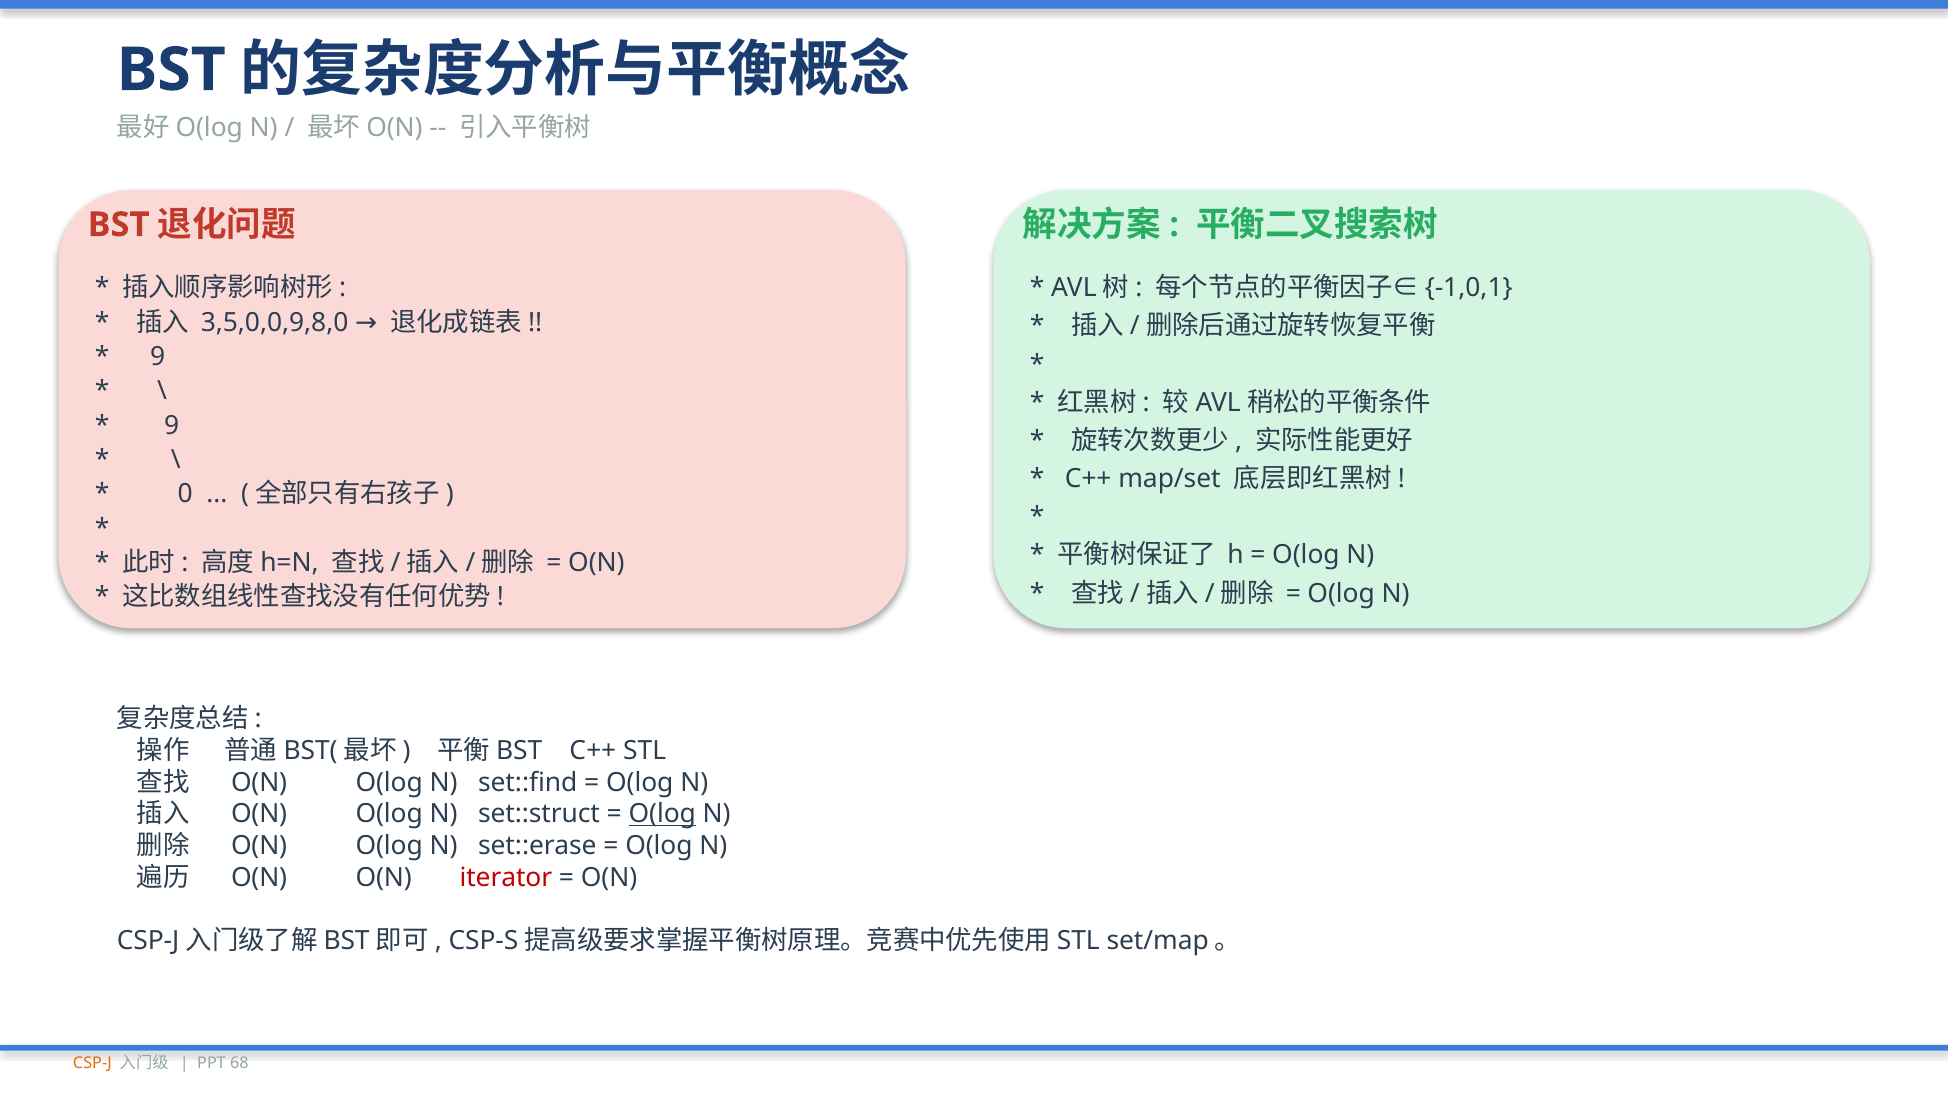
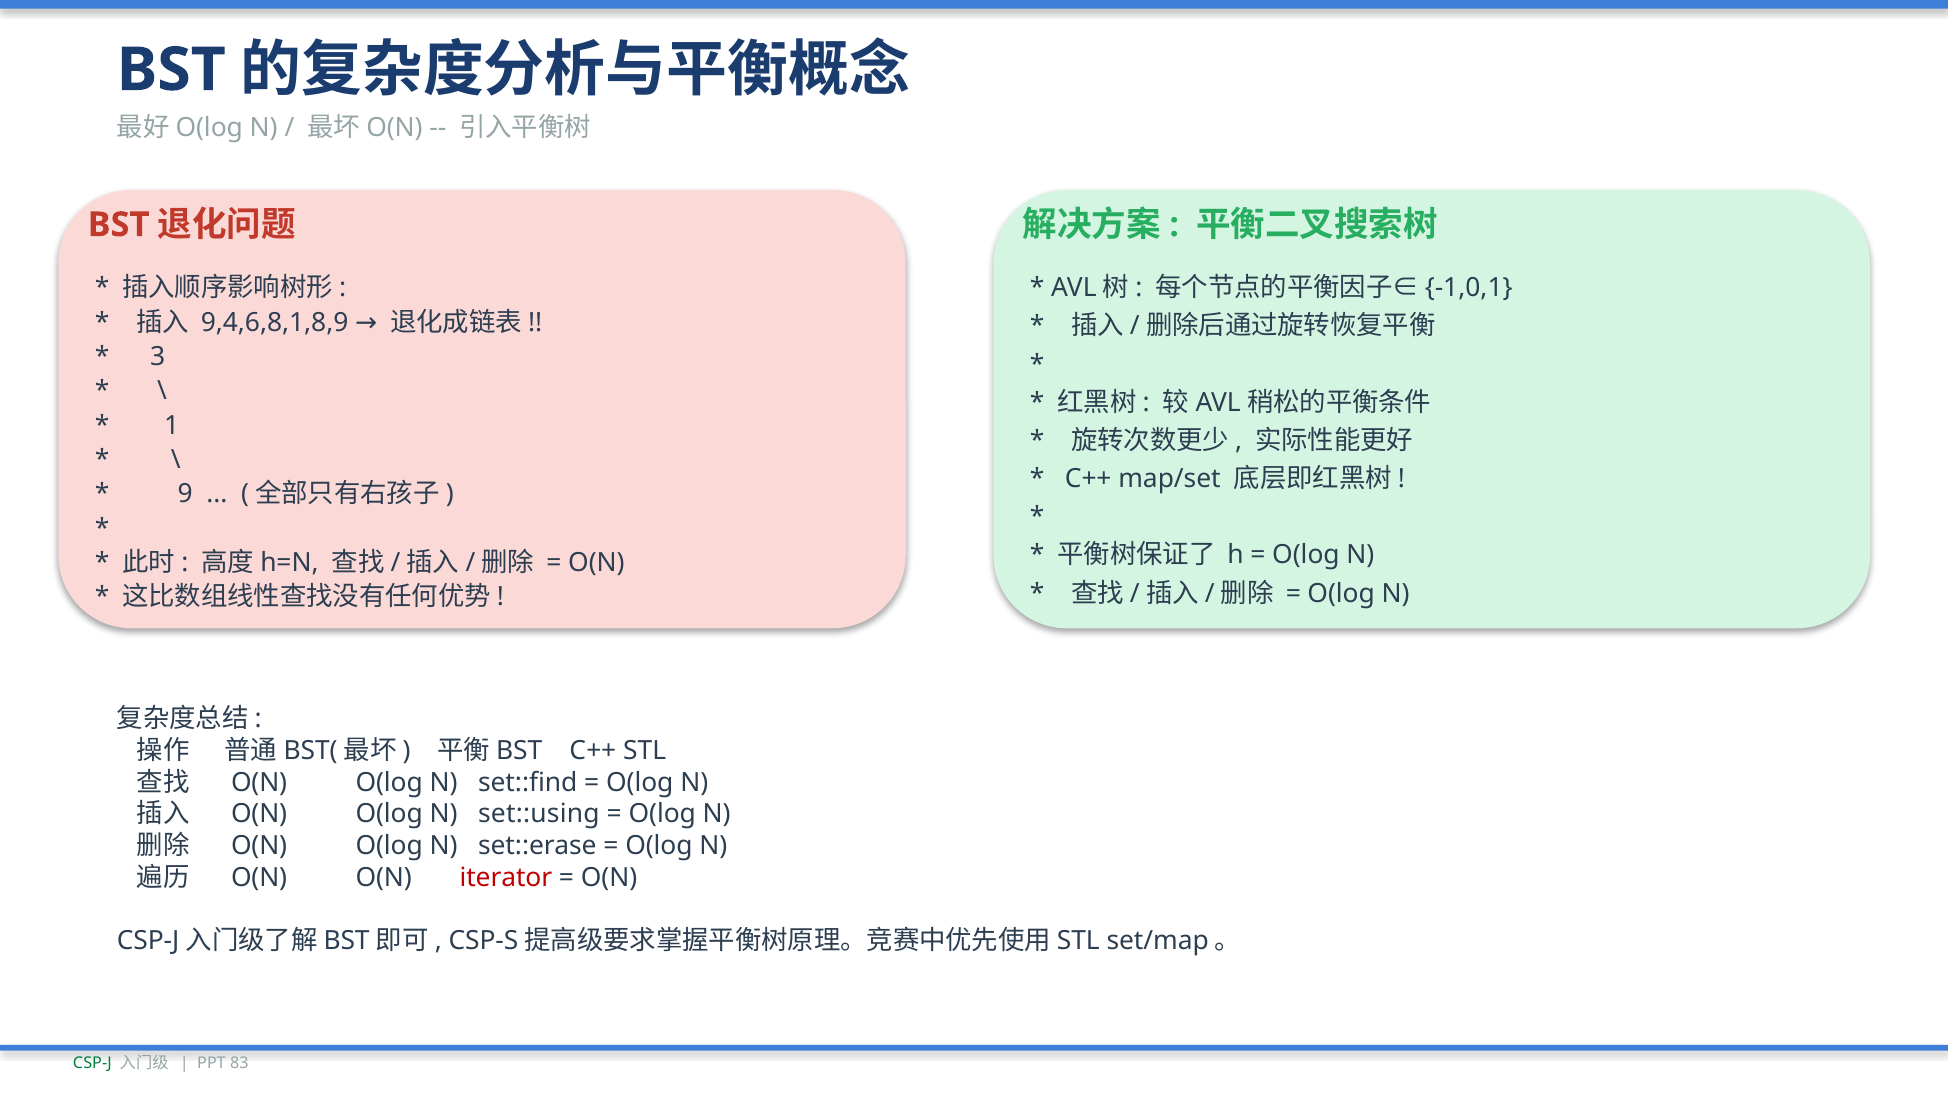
3,5,0,0,9,8,0: 3,5,0,0,9,8,0 -> 9,4,6,8,1,8,9
9 at (158, 357): 9 -> 3
9 at (172, 425): 9 -> 1
0: 0 -> 9
set::struct: set::struct -> set::using
O(log at (662, 814) underline: present -> none
CSP-J colour: orange -> green
68: 68 -> 83
